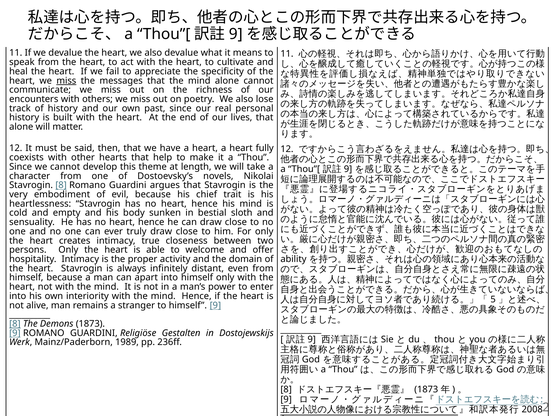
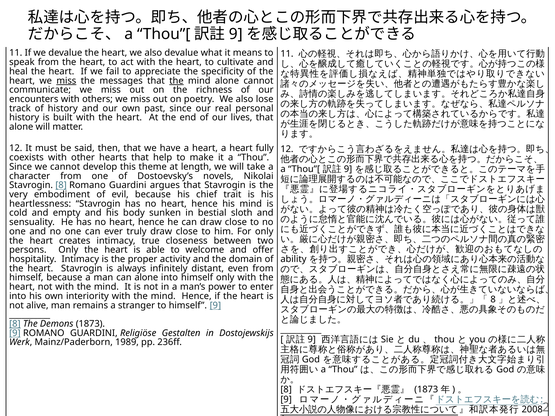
the at (176, 81) underline: none -> present
can apart: apart -> alone
5 at (493, 300): 5 -> 8
